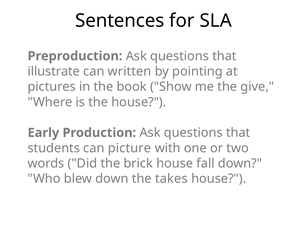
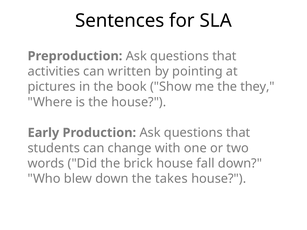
illustrate: illustrate -> activities
give: give -> they
picture: picture -> change
